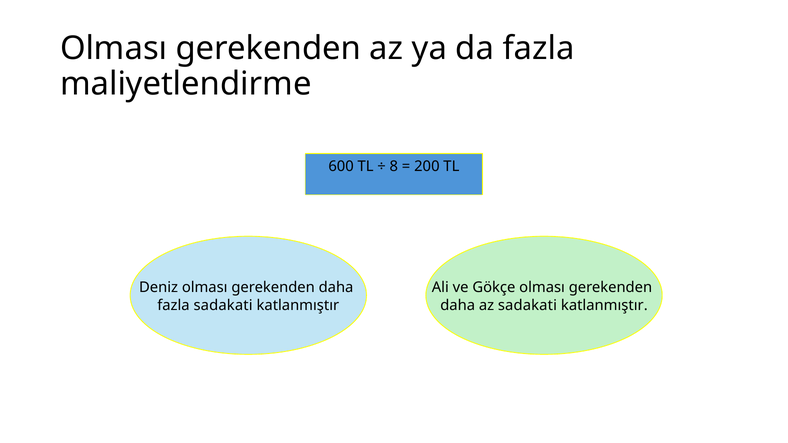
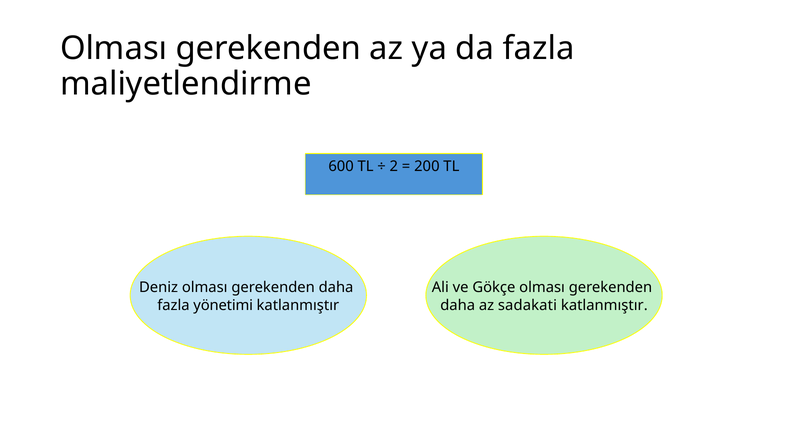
8: 8 -> 2
fazla sadakati: sadakati -> yönetimi
